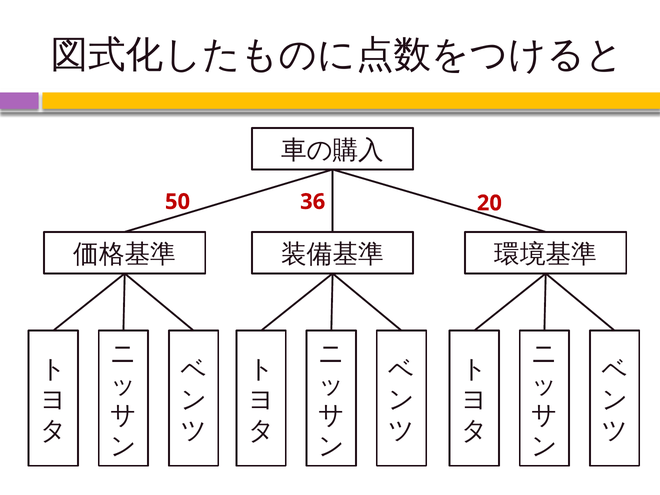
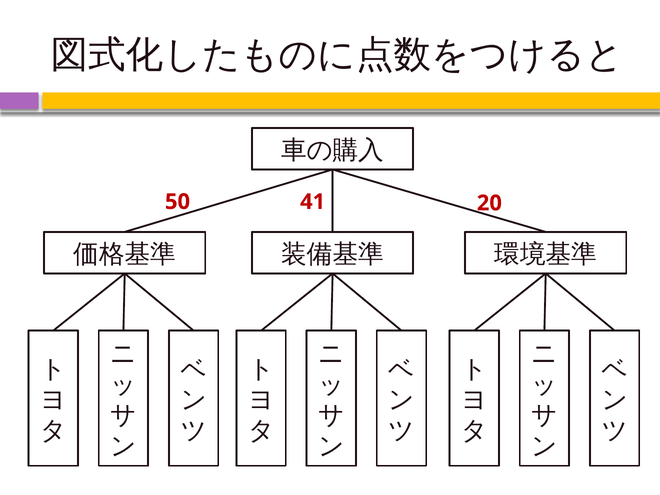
36: 36 -> 41
